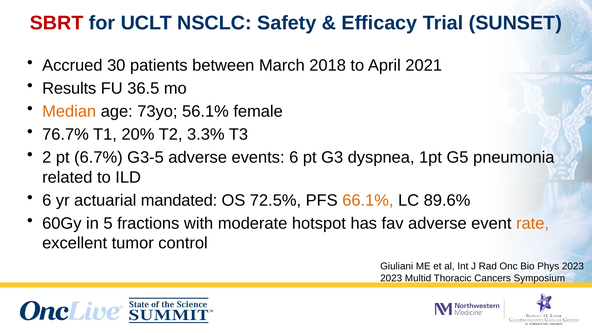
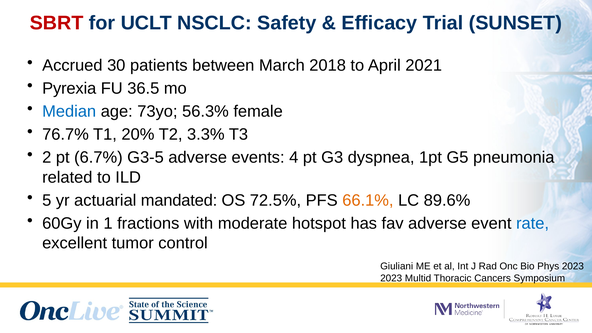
Results: Results -> Pyrexia
Median colour: orange -> blue
56.1%: 56.1% -> 56.3%
events 6: 6 -> 4
6 at (47, 200): 6 -> 5
5: 5 -> 1
rate colour: orange -> blue
